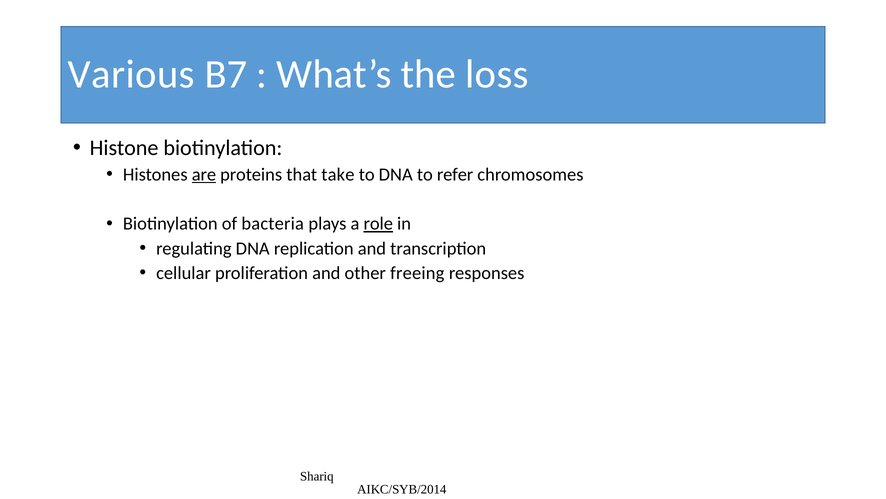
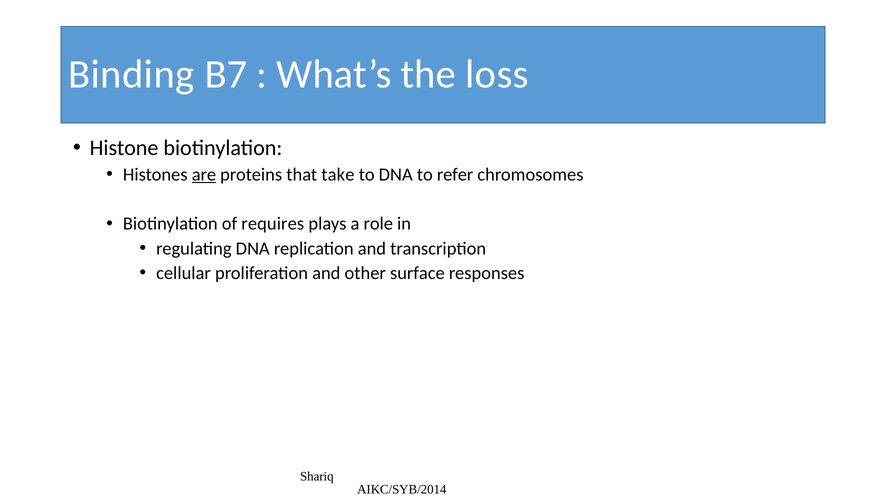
Various: Various -> Binding
bacteria: bacteria -> requires
role underline: present -> none
freeing: freeing -> surface
